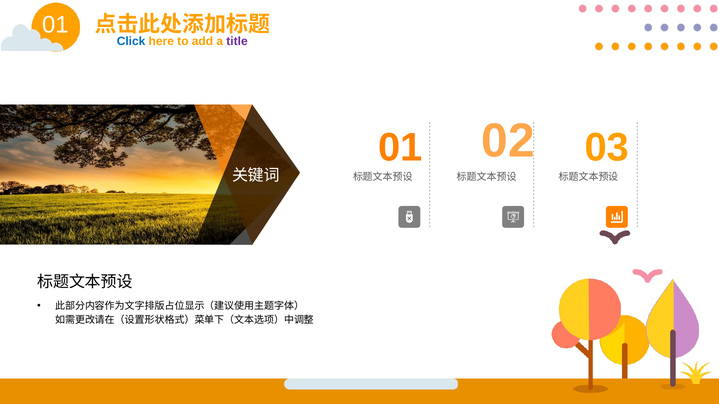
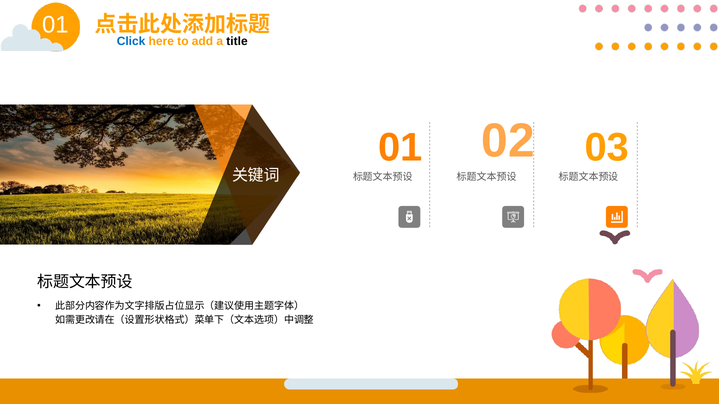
title colour: purple -> black
